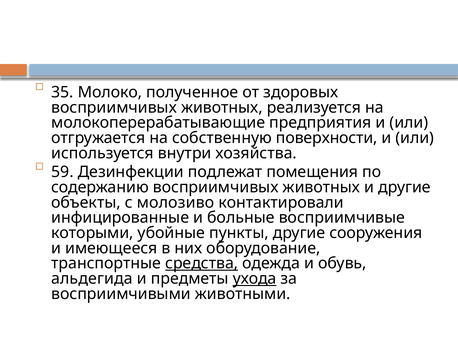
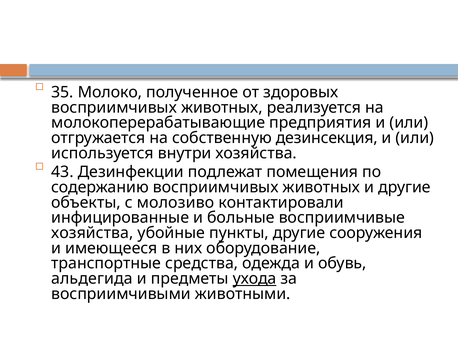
поверхности: поверхности -> дезинсекция
59: 59 -> 43
которыми at (92, 233): которыми -> хозяйства
средства underline: present -> none
